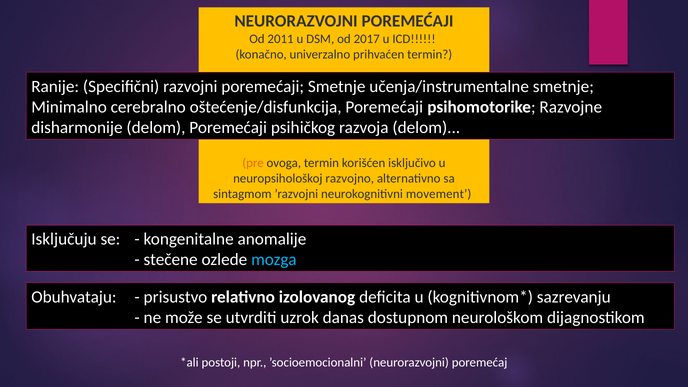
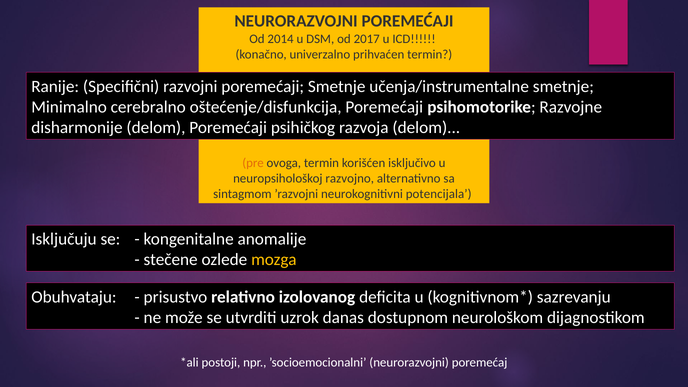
2011: 2011 -> 2014
movement: movement -> potencijala
mozga colour: light blue -> yellow
